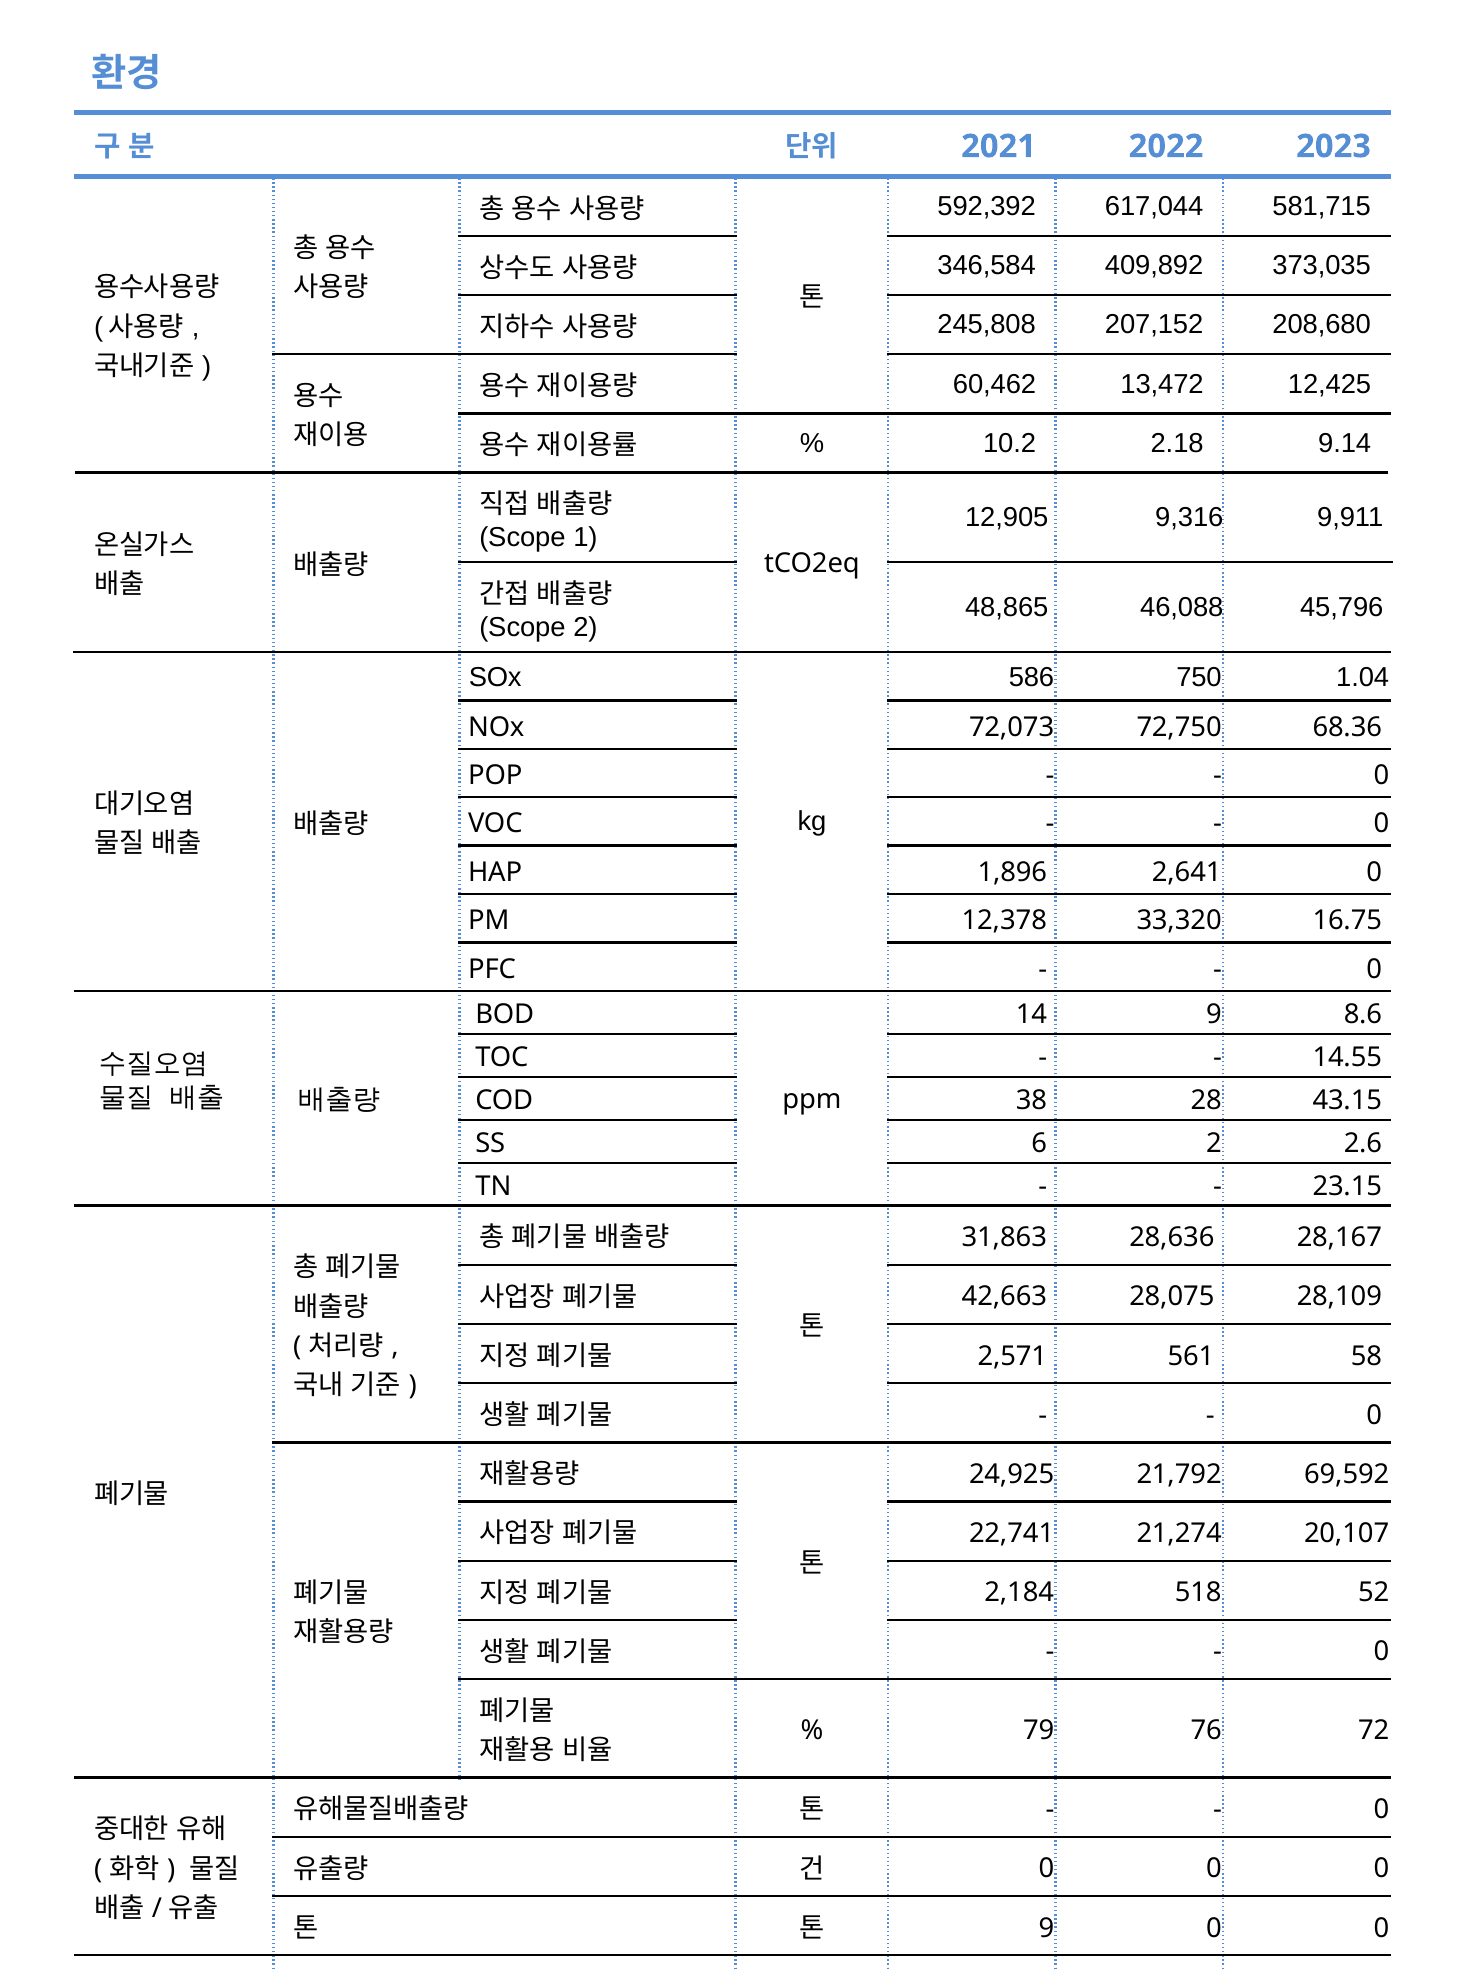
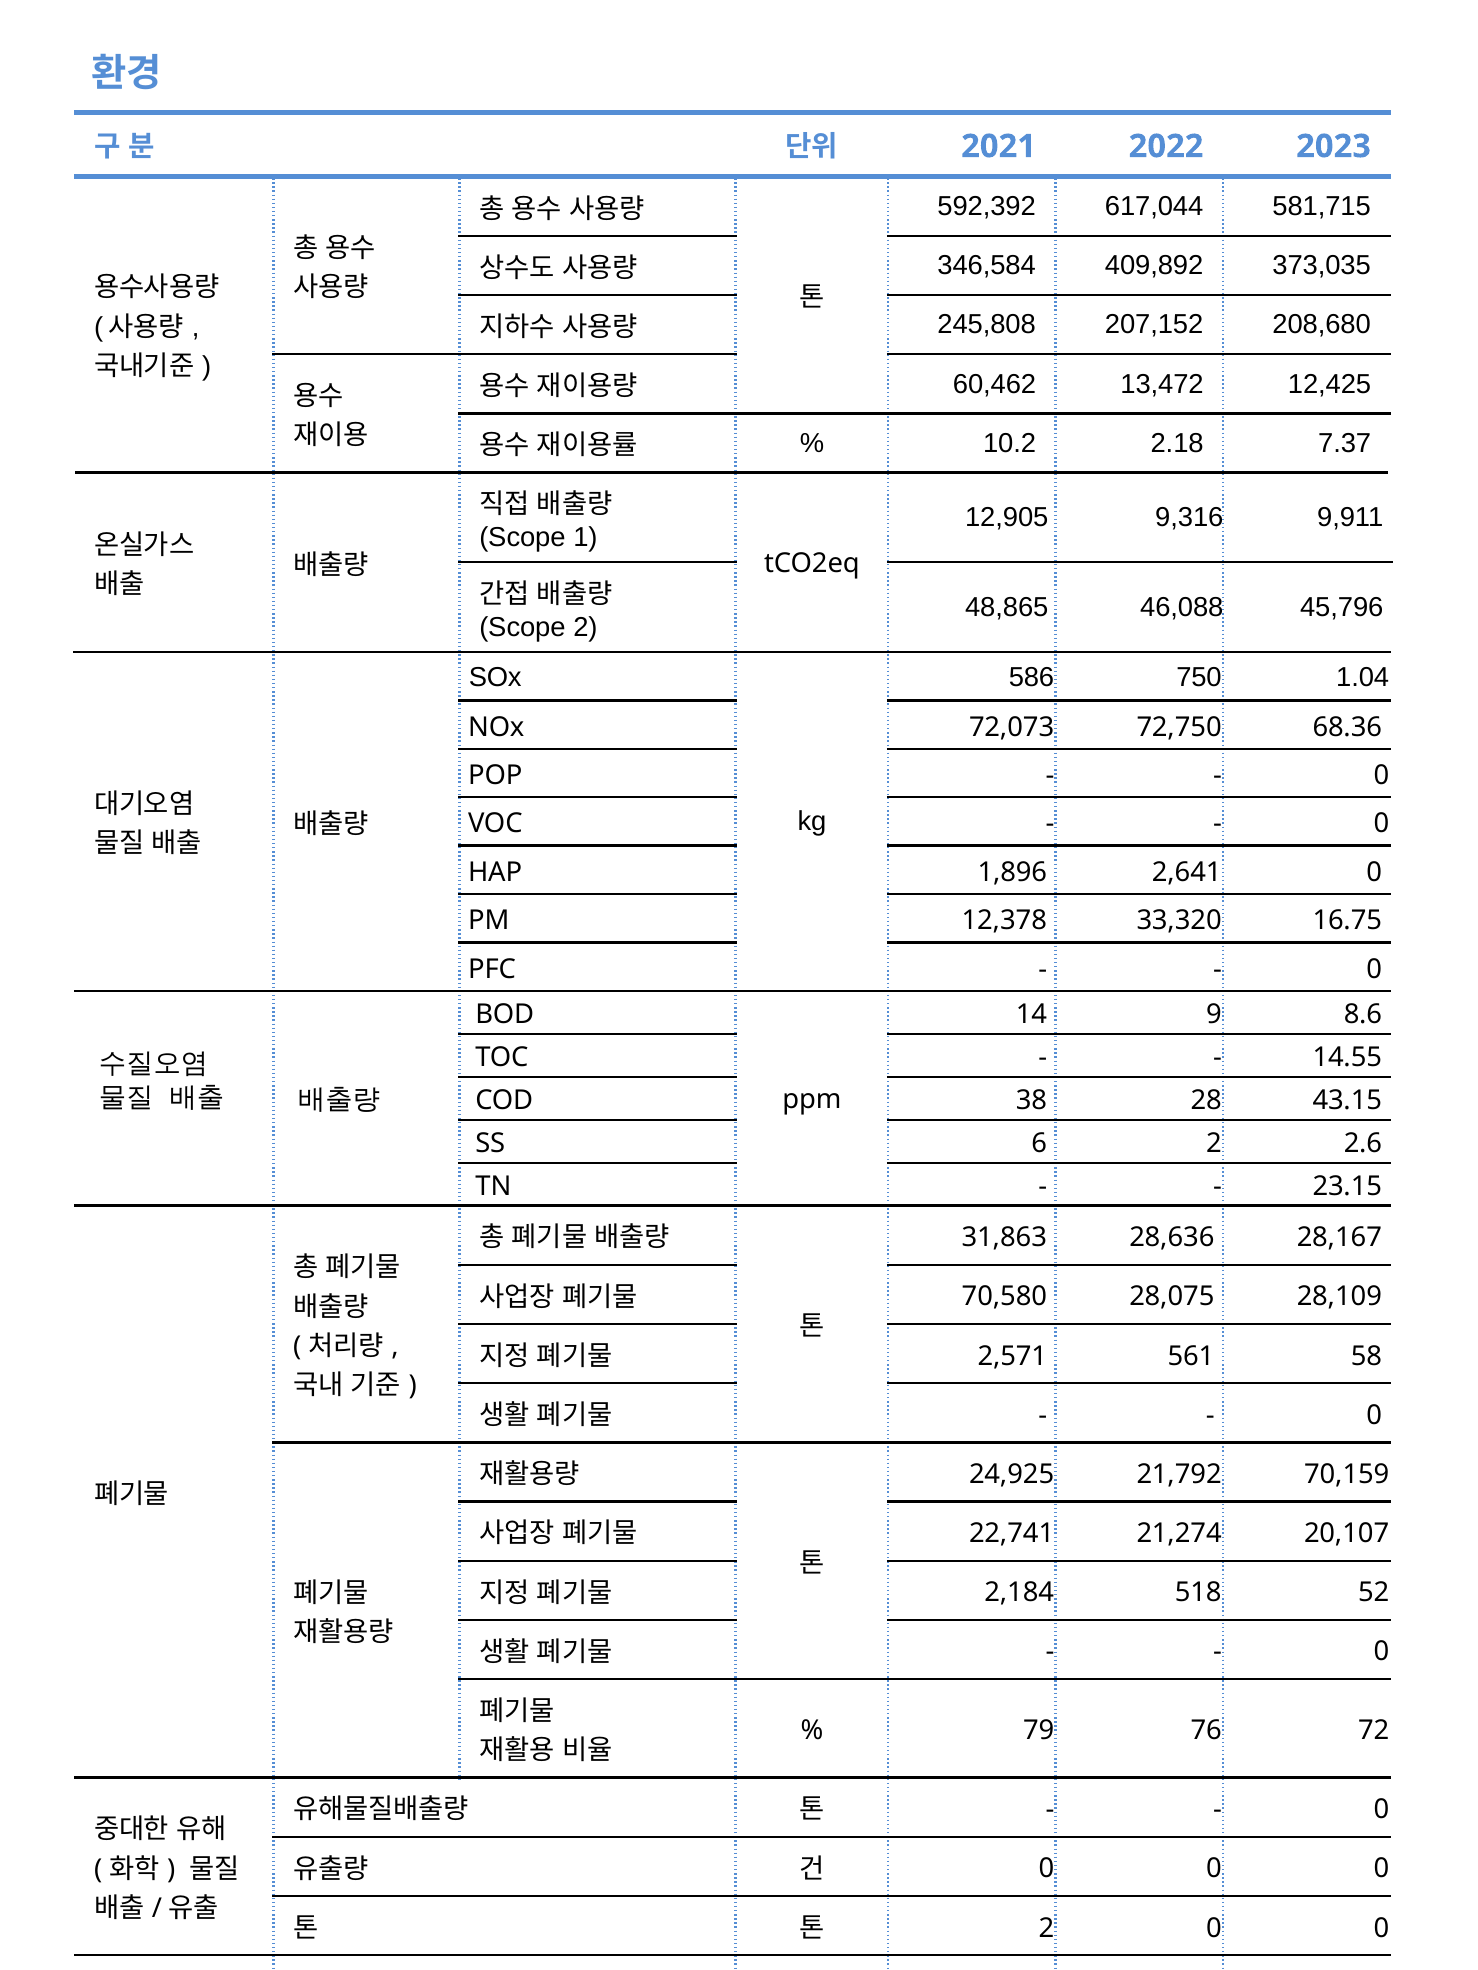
9.14: 9.14 -> 7.37
42,663: 42,663 -> 70,580
69,592: 69,592 -> 70,159
9 at (1046, 1929): 9 -> 2
